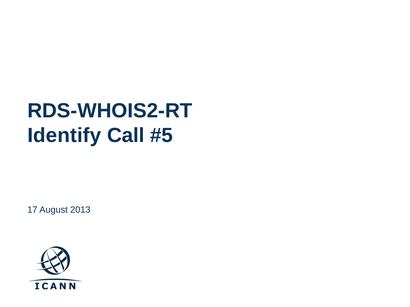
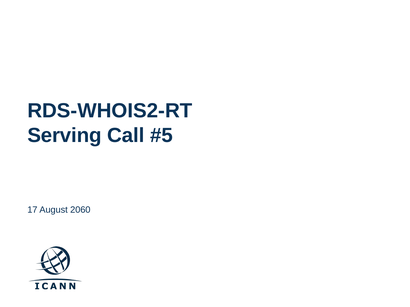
Identify: Identify -> Serving
2013: 2013 -> 2060
